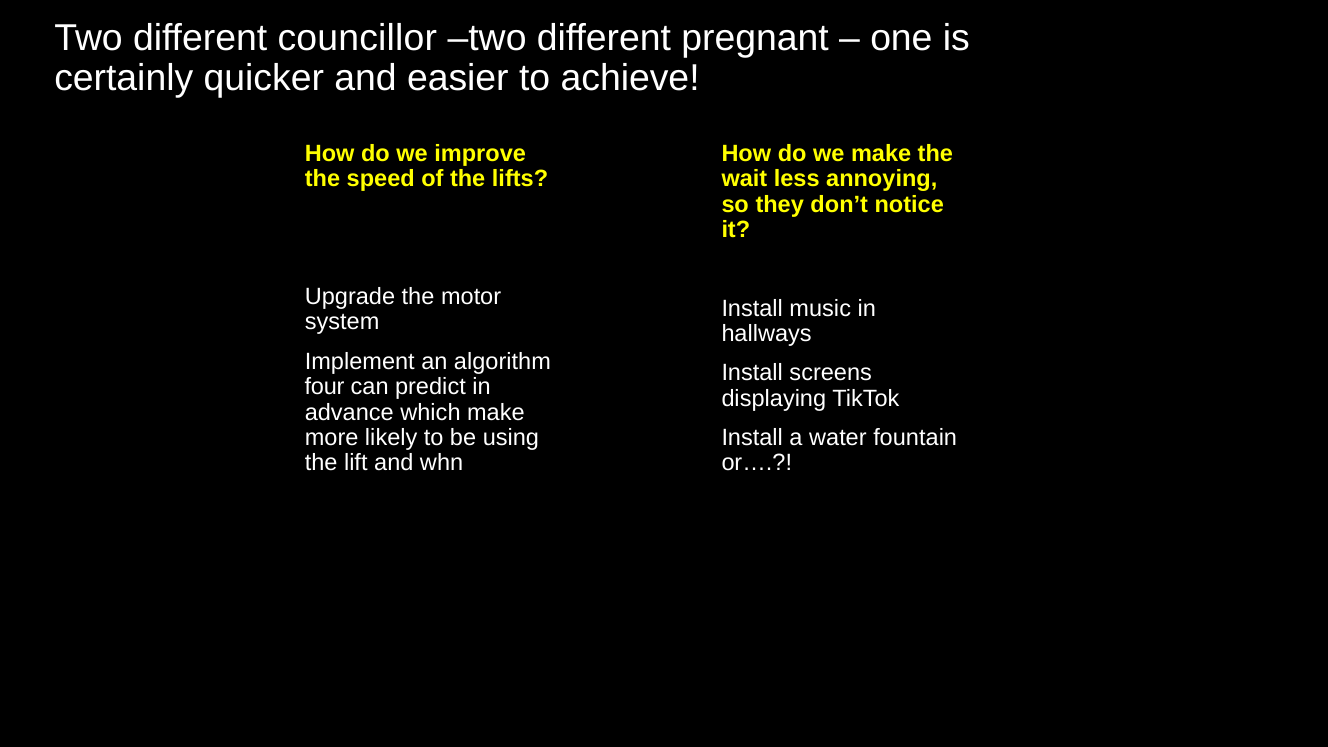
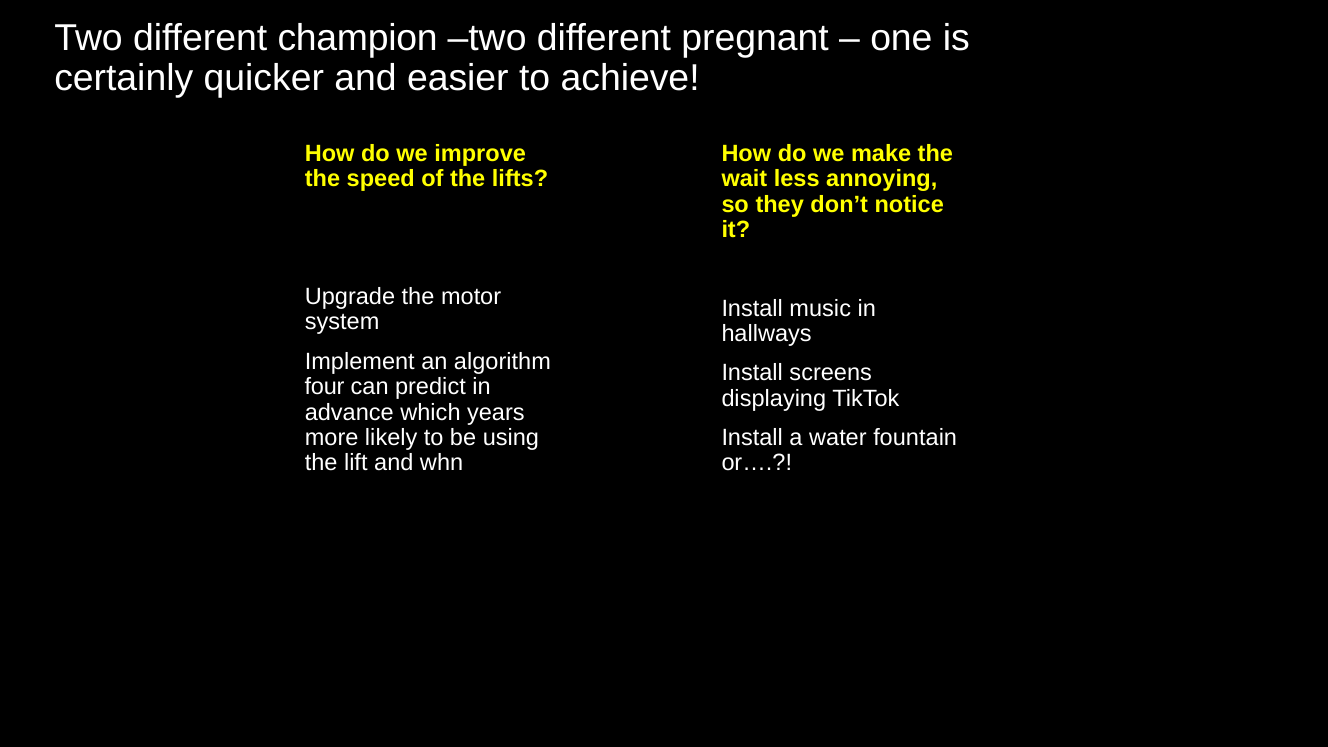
councillor: councillor -> champion
which make: make -> years
